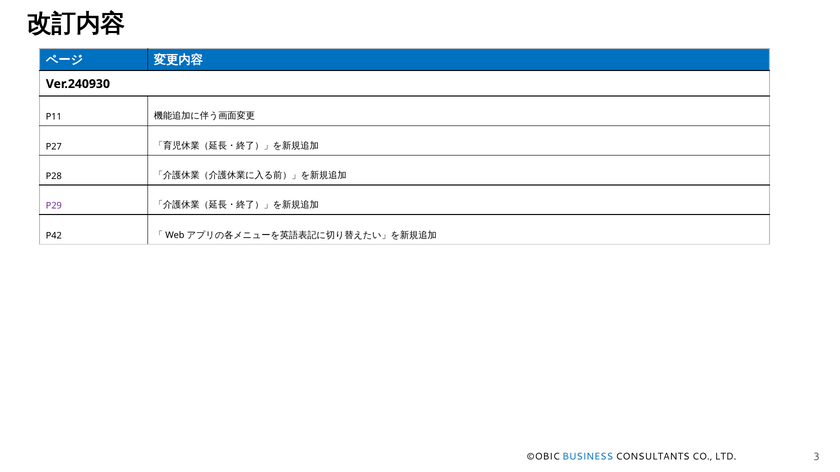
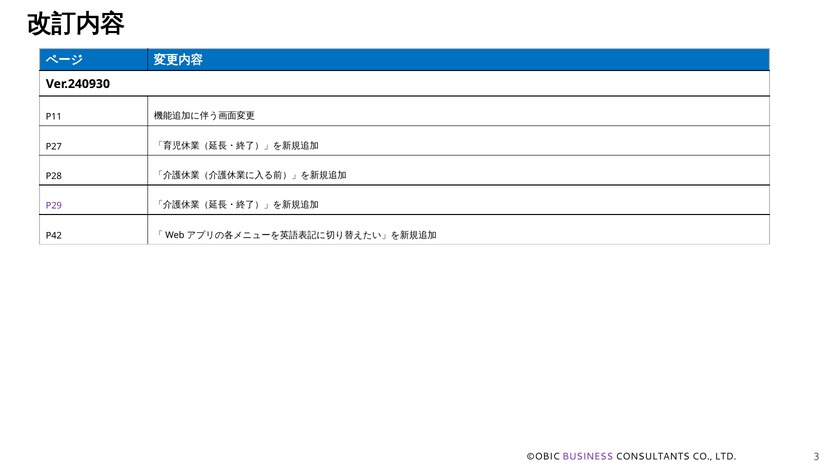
BUSINESS colour: blue -> purple
